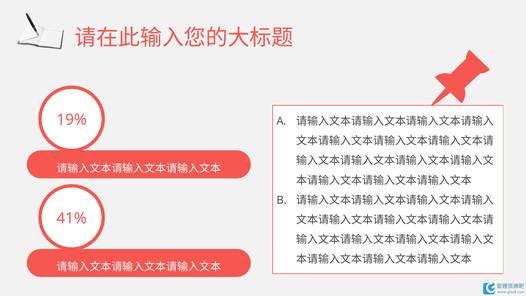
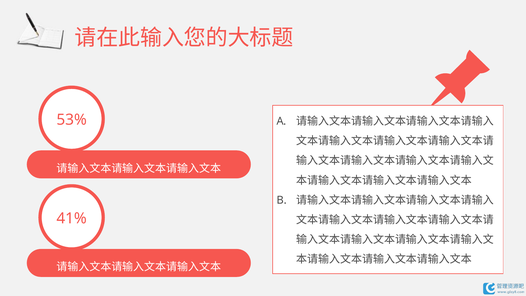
19%: 19% -> 53%
